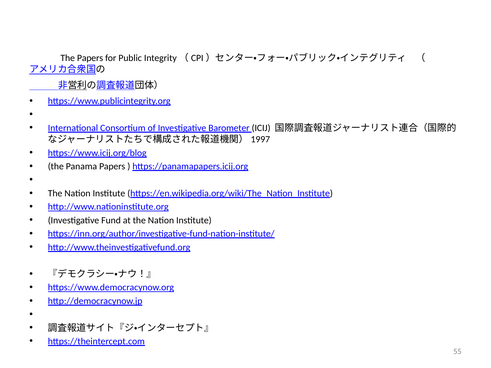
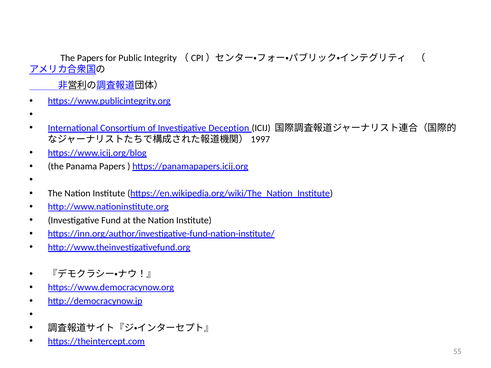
Barometer: Barometer -> Deception
